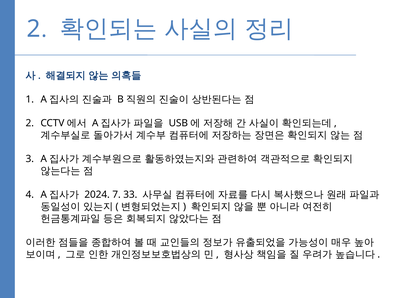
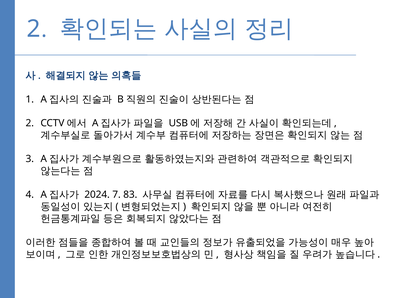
33: 33 -> 83
